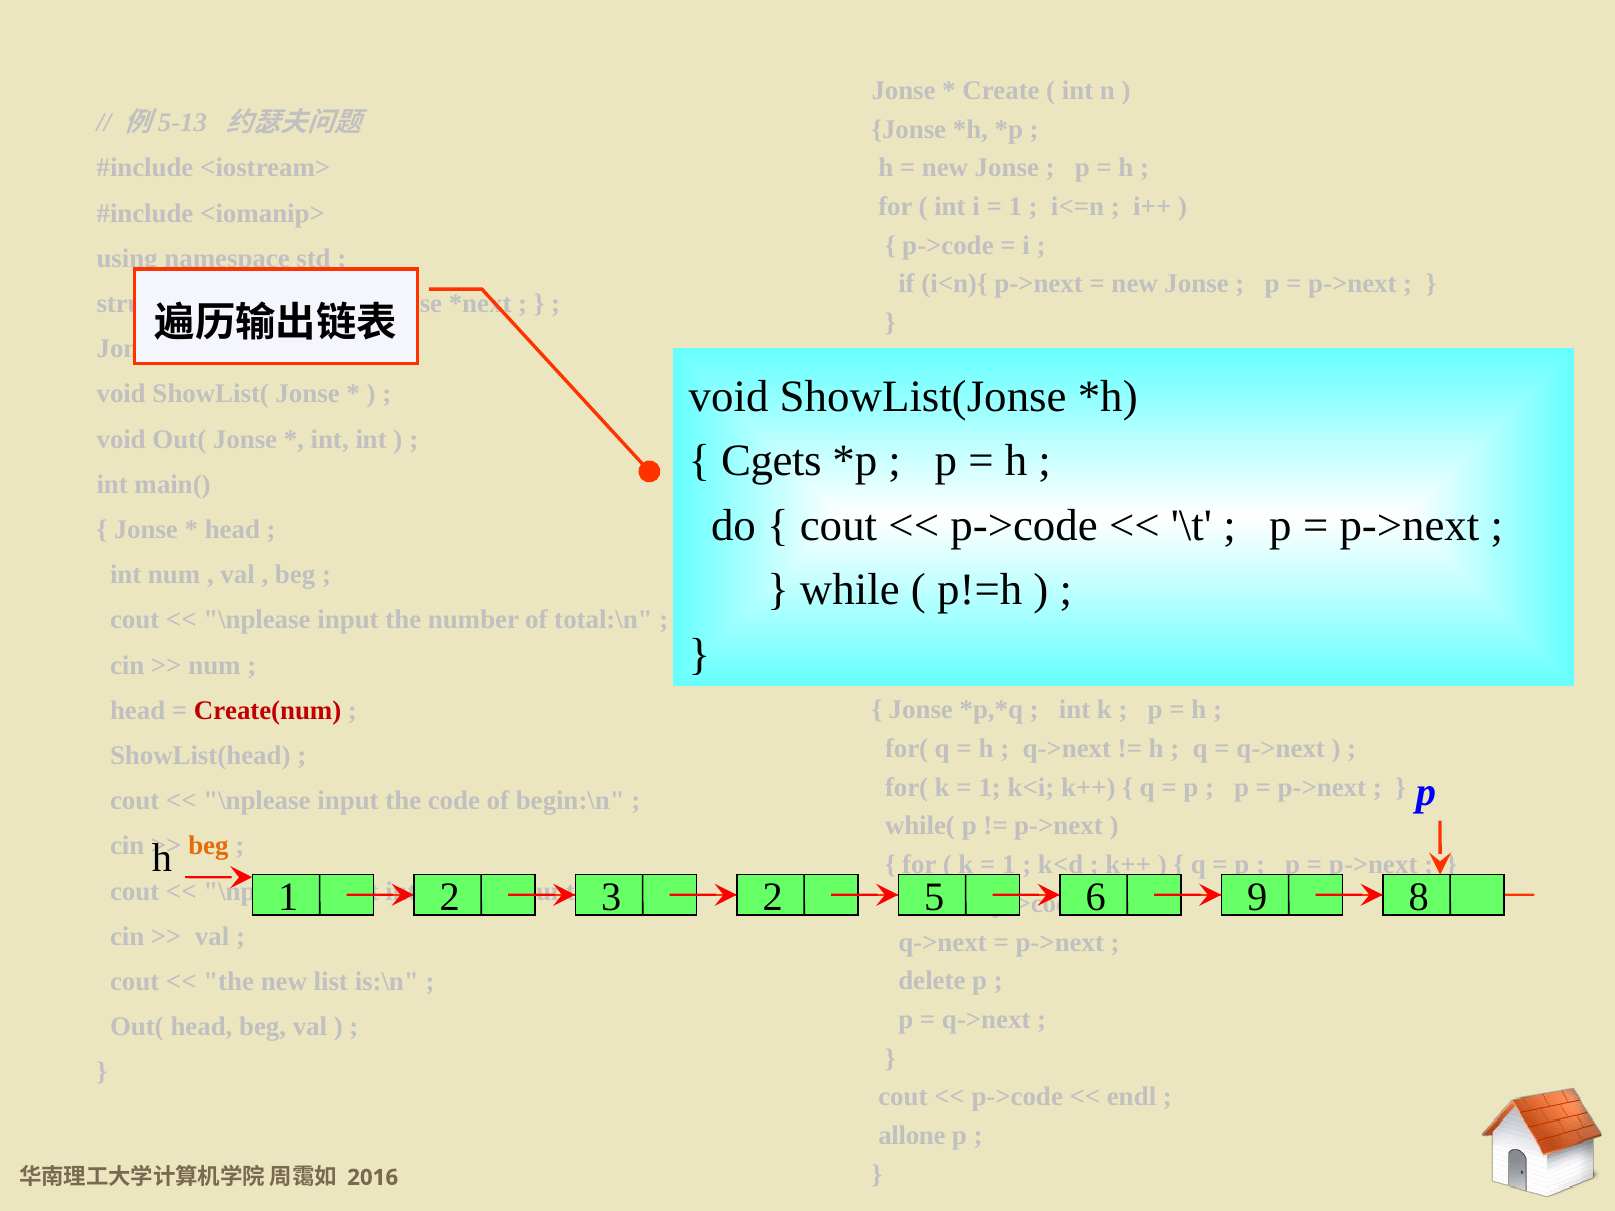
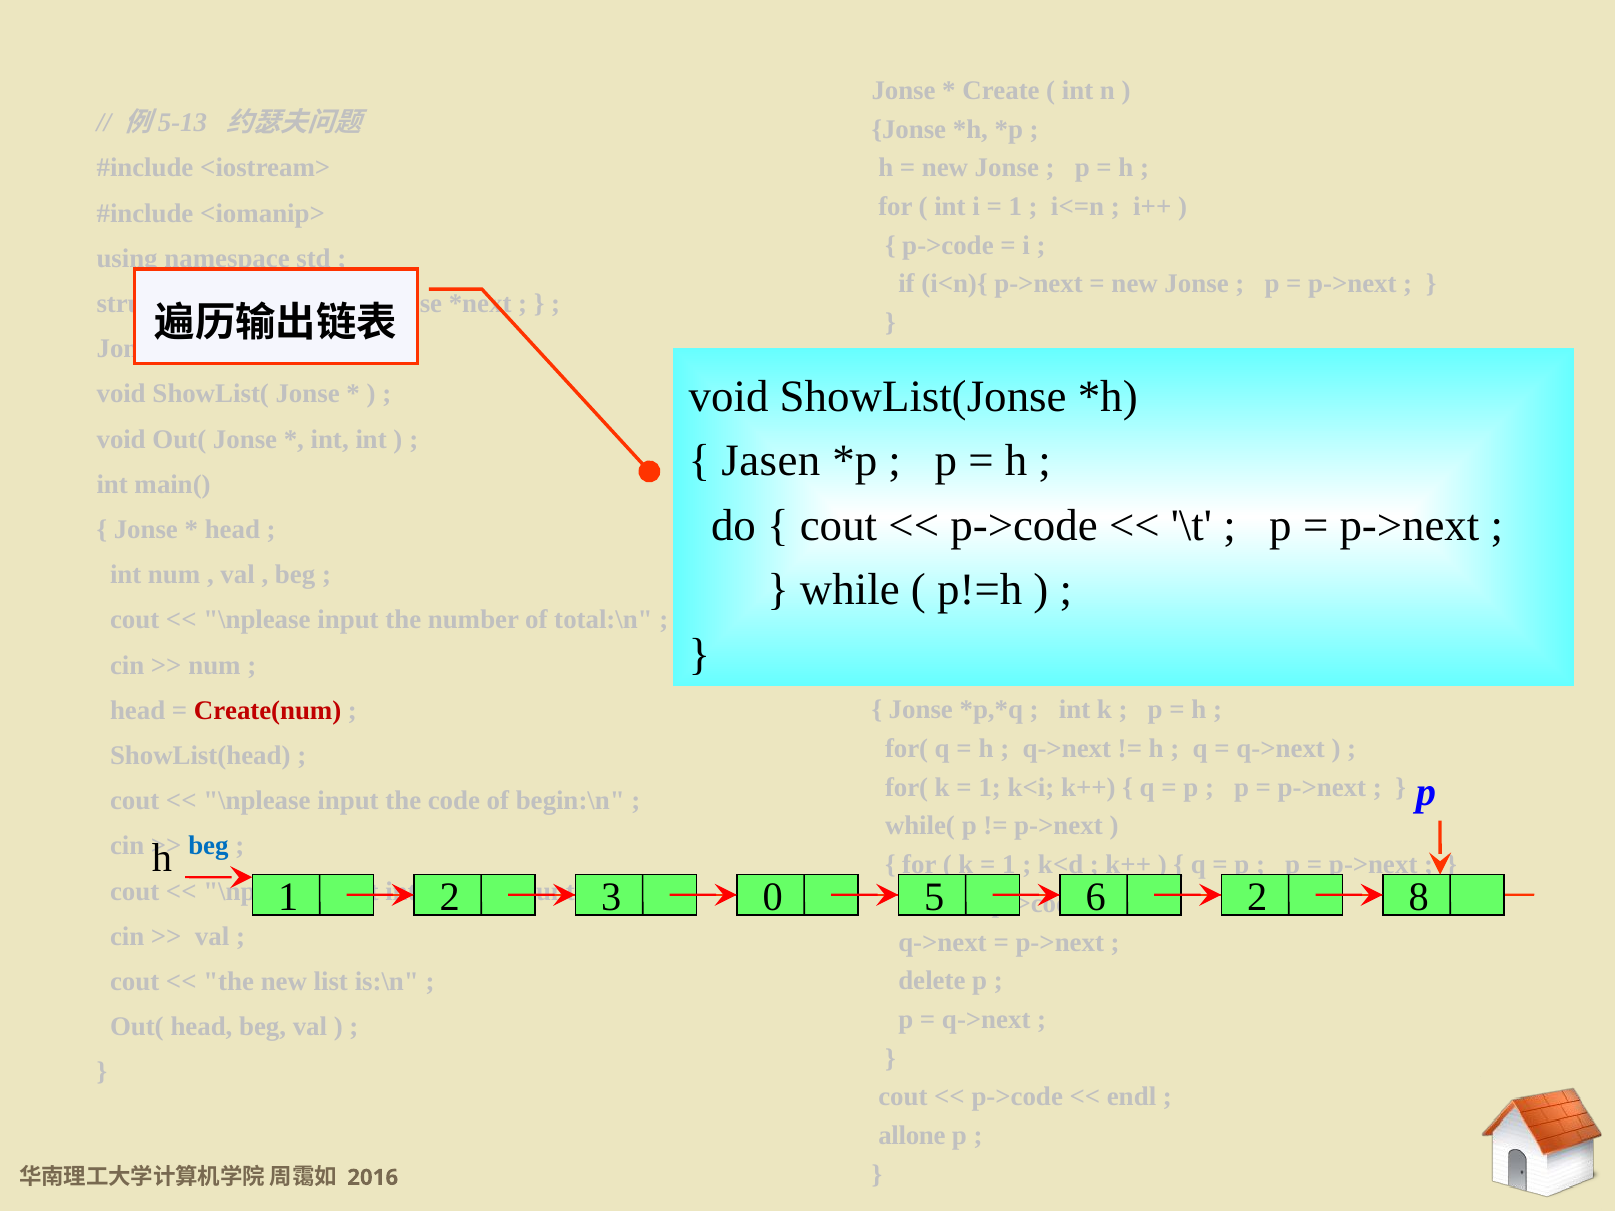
Cgets: Cgets -> Jasen
beg at (208, 846) colour: orange -> blue
2 at (773, 898): 2 -> 0
9 at (1257, 898): 9 -> 2
